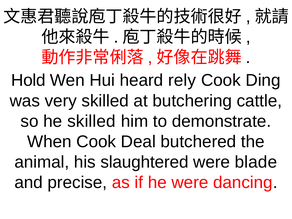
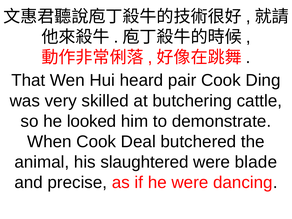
Hold: Hold -> That
rely: rely -> pair
he skilled: skilled -> looked
